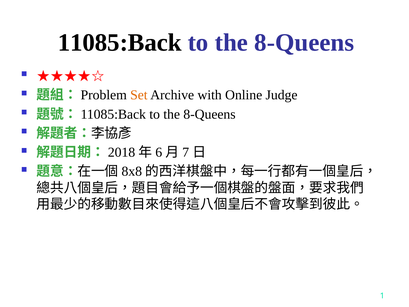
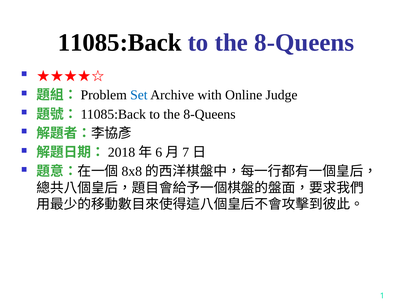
Set colour: orange -> blue
